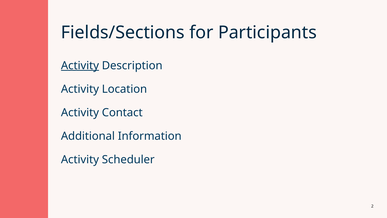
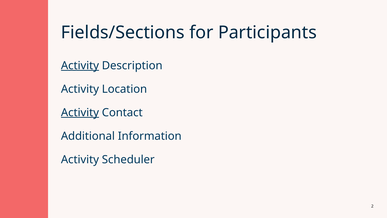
Activity at (80, 112) underline: none -> present
